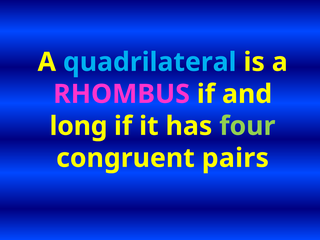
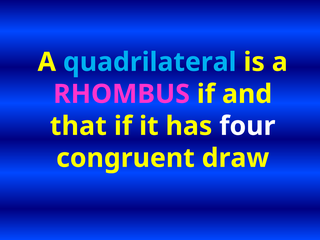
long: long -> that
four colour: light green -> white
pairs: pairs -> draw
